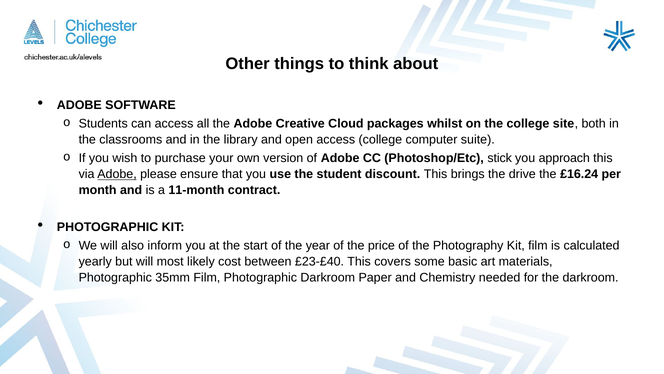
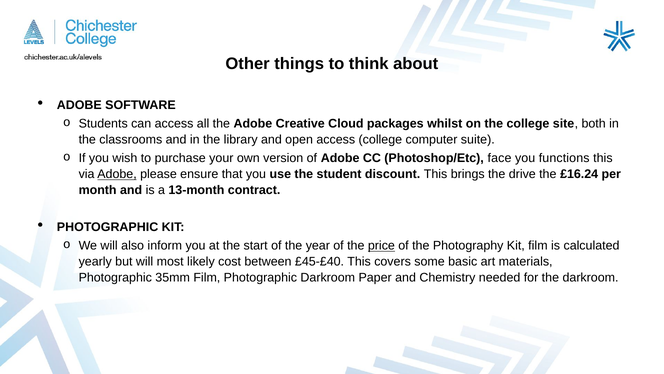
stick: stick -> face
approach: approach -> functions
11-month: 11-month -> 13-month
price underline: none -> present
£23-£40: £23-£40 -> £45-£40
